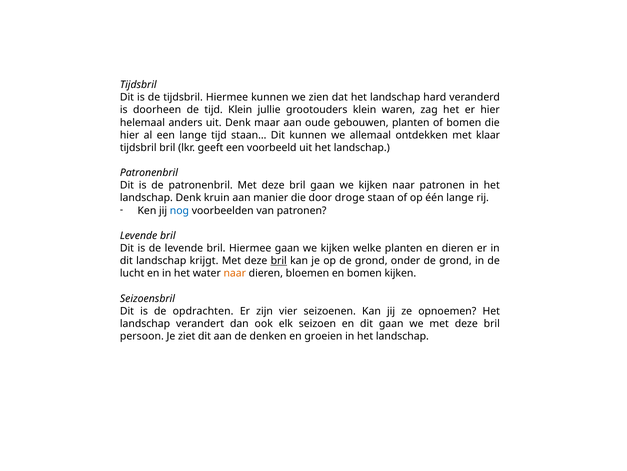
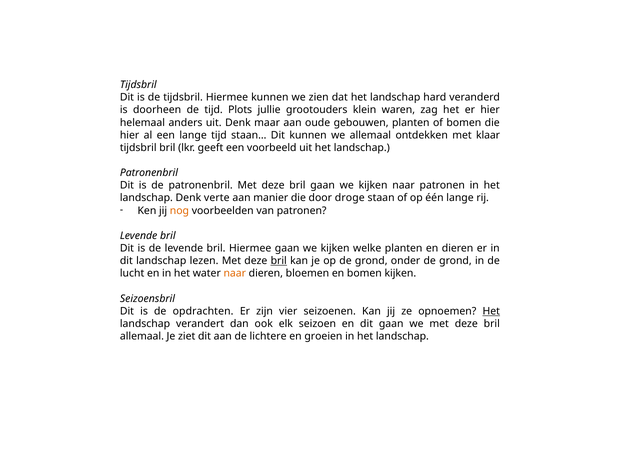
tijd Klein: Klein -> Plots
kruin: kruin -> verte
nog colour: blue -> orange
krijgt: krijgt -> lezen
Het at (491, 311) underline: none -> present
persoon at (142, 336): persoon -> allemaal
denken: denken -> lichtere
